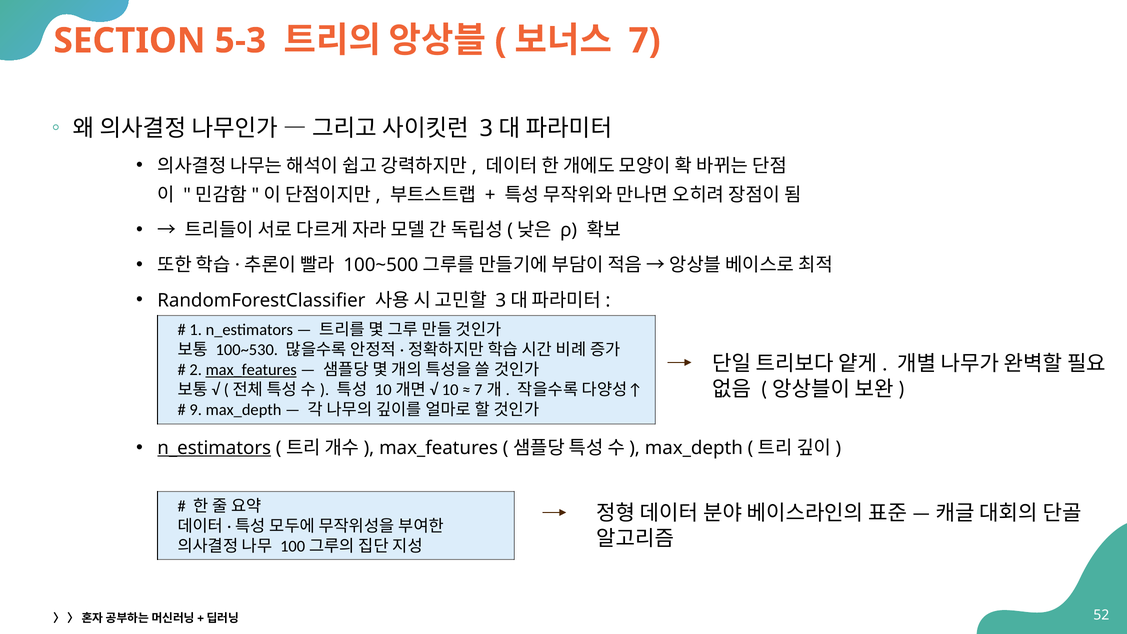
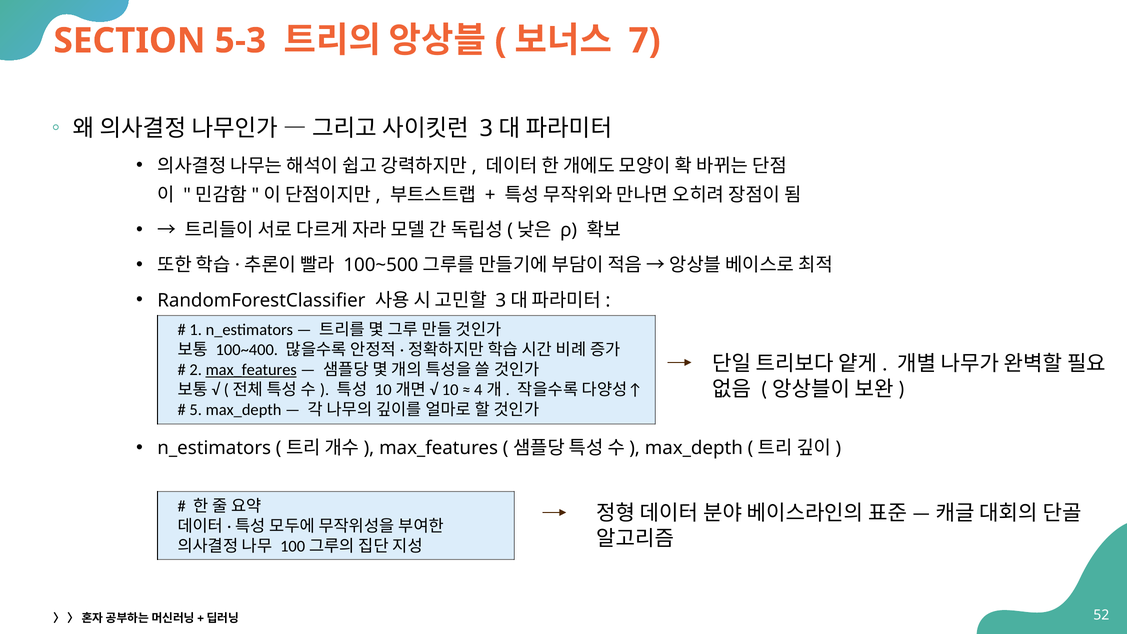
100~530: 100~530 -> 100~400
7 at (478, 390): 7 -> 4
9: 9 -> 5
n_estimators at (214, 448) underline: present -> none
